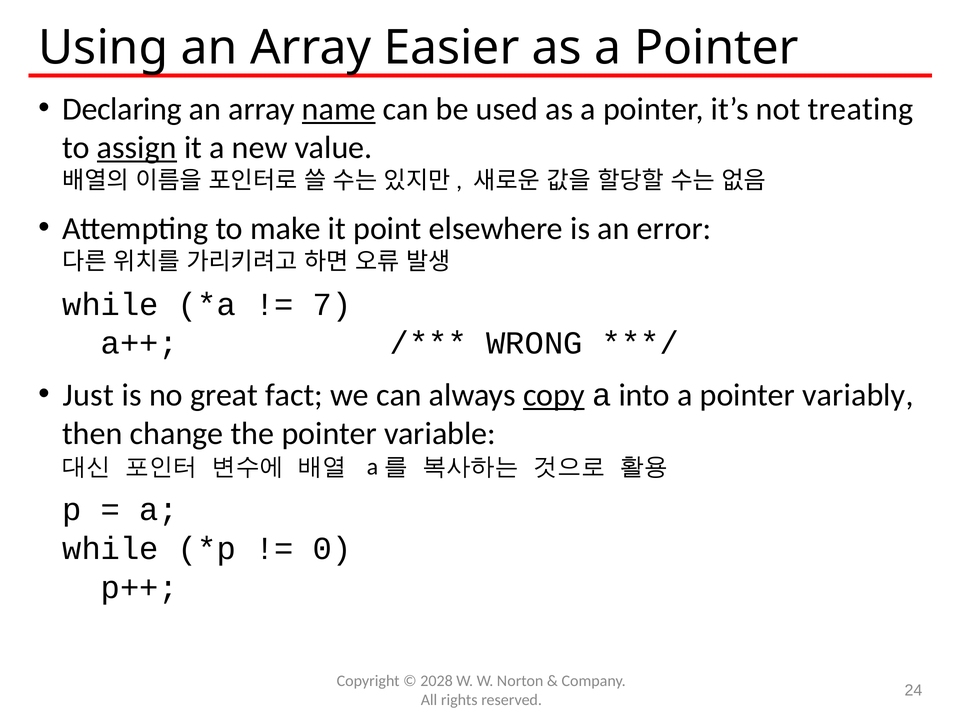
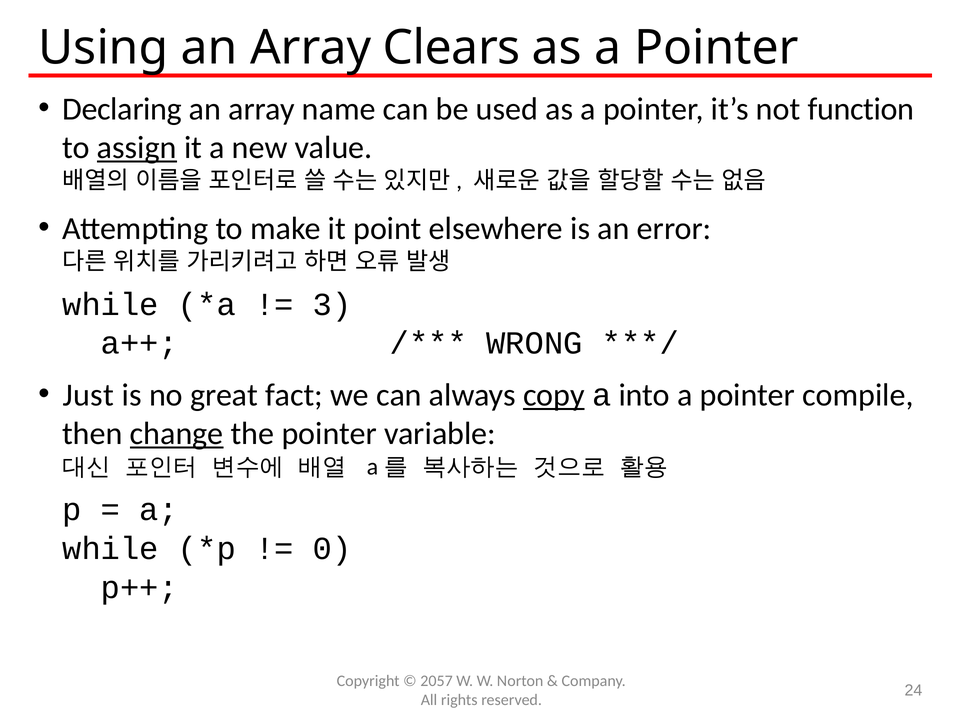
Easier: Easier -> Clears
name underline: present -> none
treating: treating -> function
7: 7 -> 3
variably: variably -> compile
change underline: none -> present
2028: 2028 -> 2057
